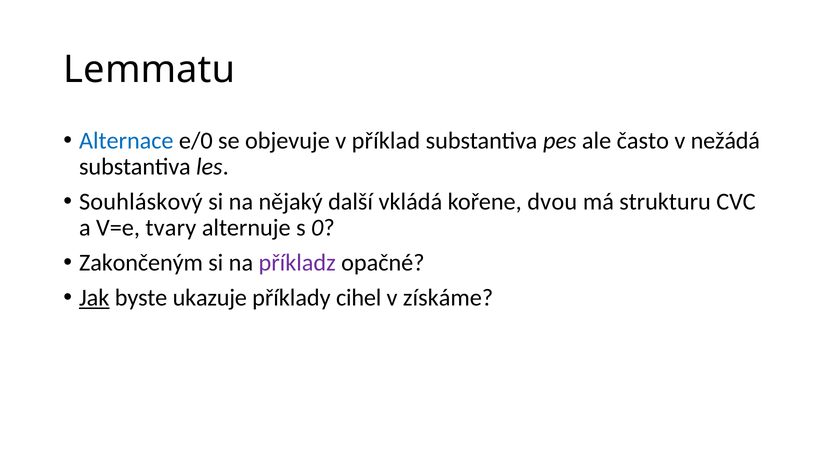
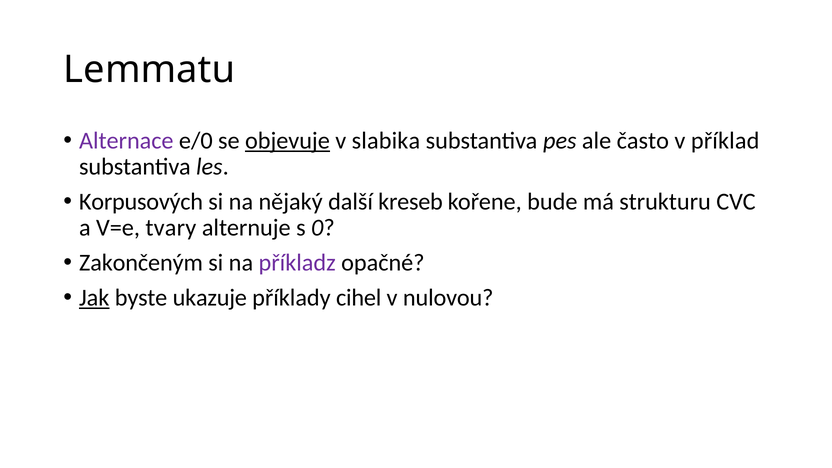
Alternace colour: blue -> purple
objevuje underline: none -> present
příklad: příklad -> slabika
nežádá: nežádá -> příklad
Souhláskový: Souhláskový -> Korpusových
vkládá: vkládá -> kreseb
dvou: dvou -> bude
získáme: získáme -> nulovou
